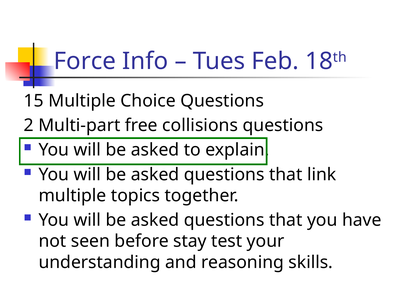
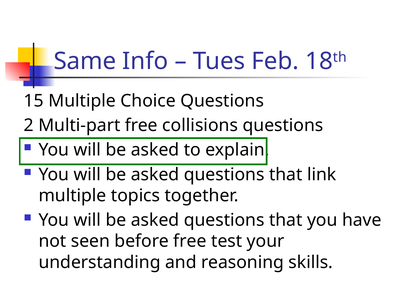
Force: Force -> Same
before stay: stay -> free
